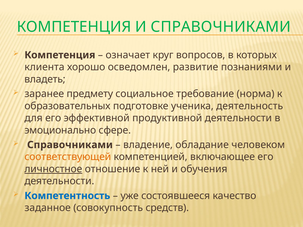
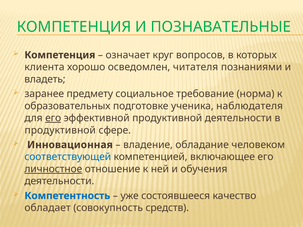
И СПРАВОЧНИКАМИ: СПРАВОЧНИКАМИ -> ПОЗНАВАТЕЛЬНЫЕ
развитие: развитие -> читателя
деятельность: деятельность -> наблюдателя
его at (53, 118) underline: none -> present
эмоционально at (60, 130): эмоционально -> продуктивной
Справочниками at (70, 145): Справочниками -> Инновационная
соответствующей colour: orange -> blue
заданное: заданное -> обладает
